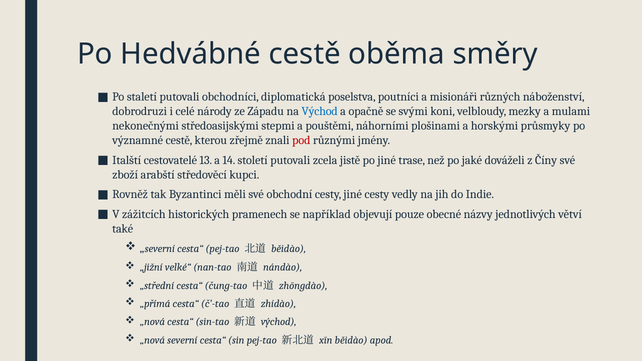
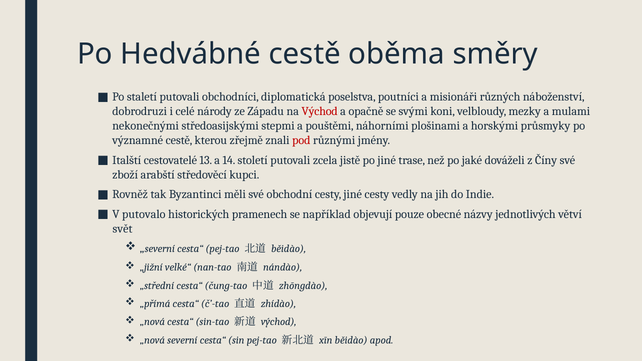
Východ at (320, 111) colour: blue -> red
zážitcích: zážitcích -> putovalo
také: také -> svět
